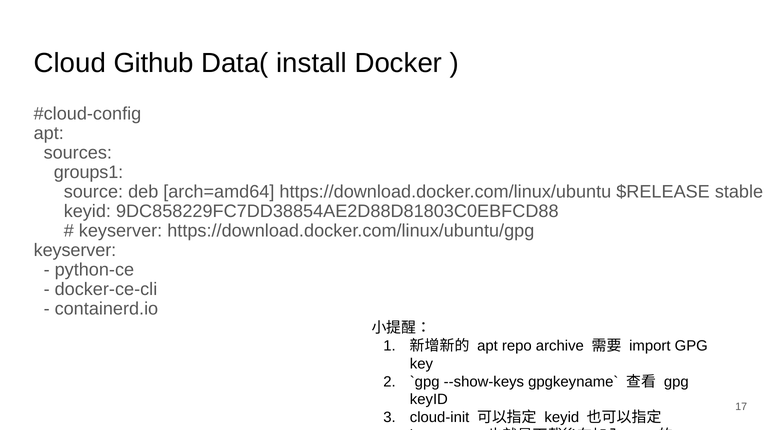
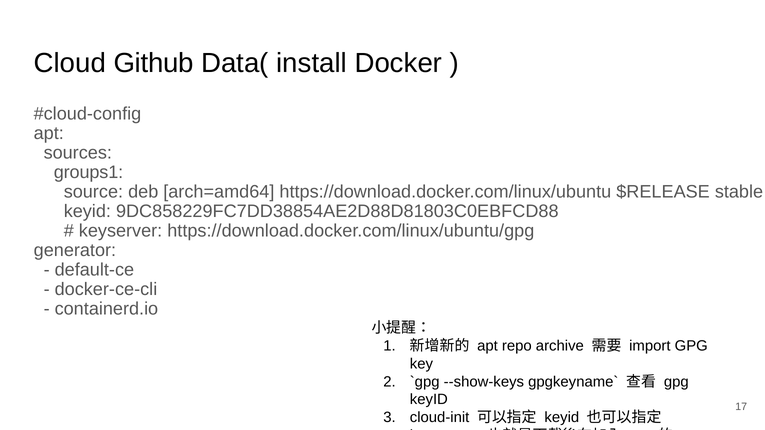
keyserver at (75, 251): keyserver -> generator
python-ce: python-ce -> default-ce
